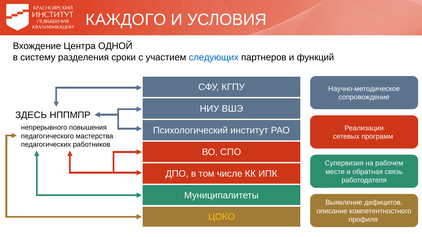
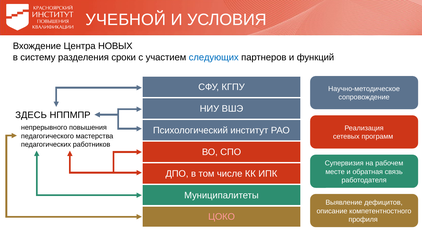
КАЖДОГО: КАЖДОГО -> УЧЕБНОЙ
ОДНОЙ: ОДНОЙ -> НОВЫХ
ЦОКО colour: yellow -> pink
